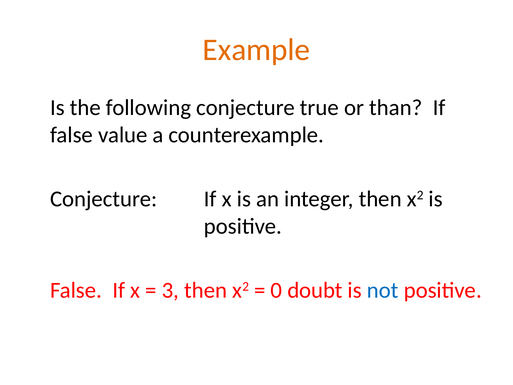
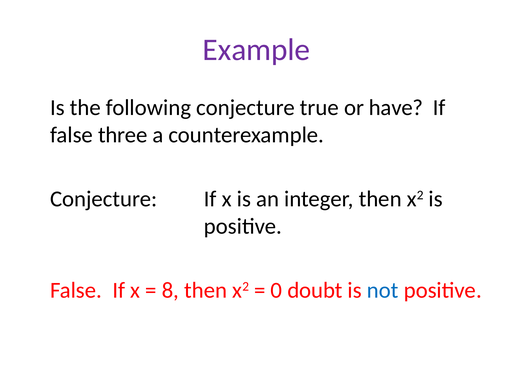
Example colour: orange -> purple
than: than -> have
value: value -> three
3: 3 -> 8
